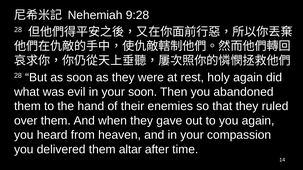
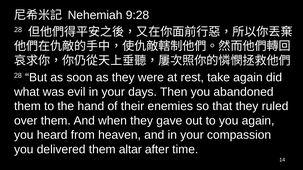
holy: holy -> take
your soon: soon -> days
